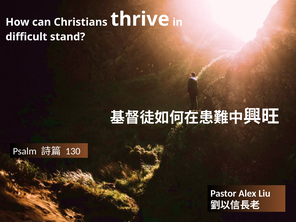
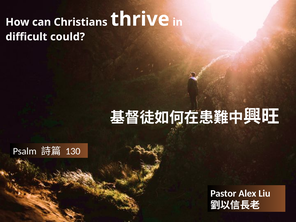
stand: stand -> could
